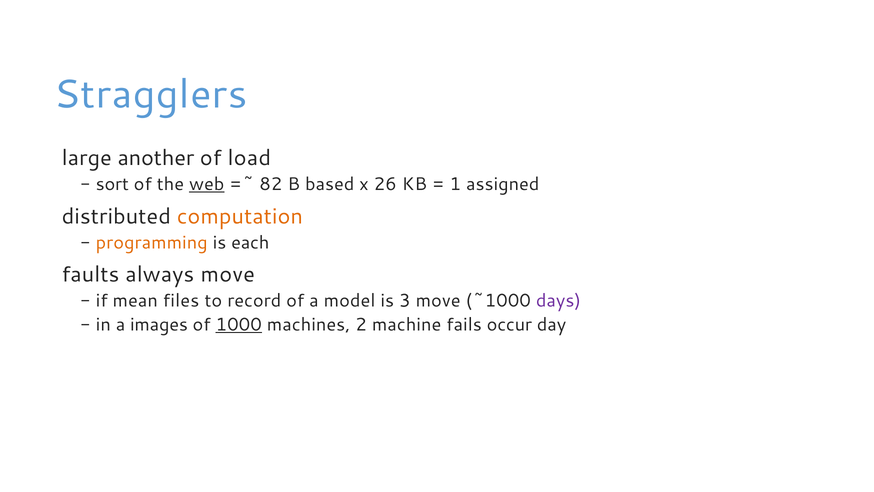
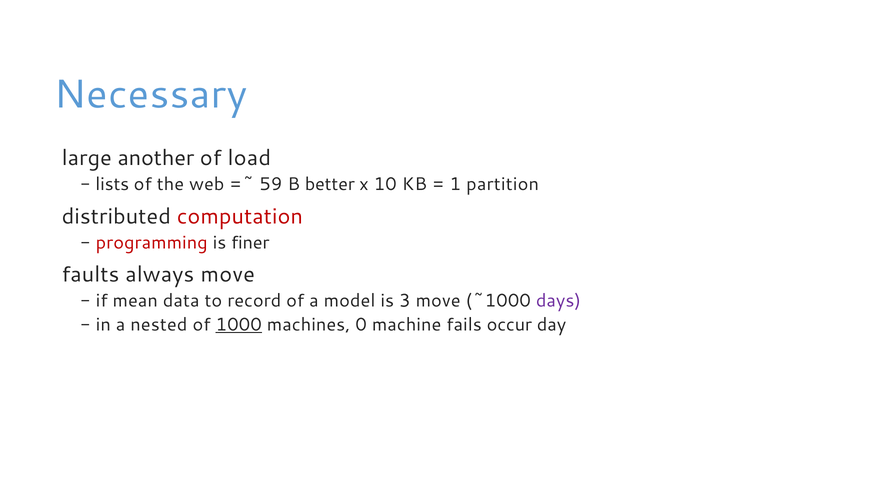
Stragglers: Stragglers -> Necessary
sort: sort -> lists
web underline: present -> none
82: 82 -> 59
based: based -> better
26: 26 -> 10
assigned: assigned -> partition
computation colour: orange -> red
programming colour: orange -> red
each: each -> finer
files: files -> data
images: images -> nested
2: 2 -> 0
